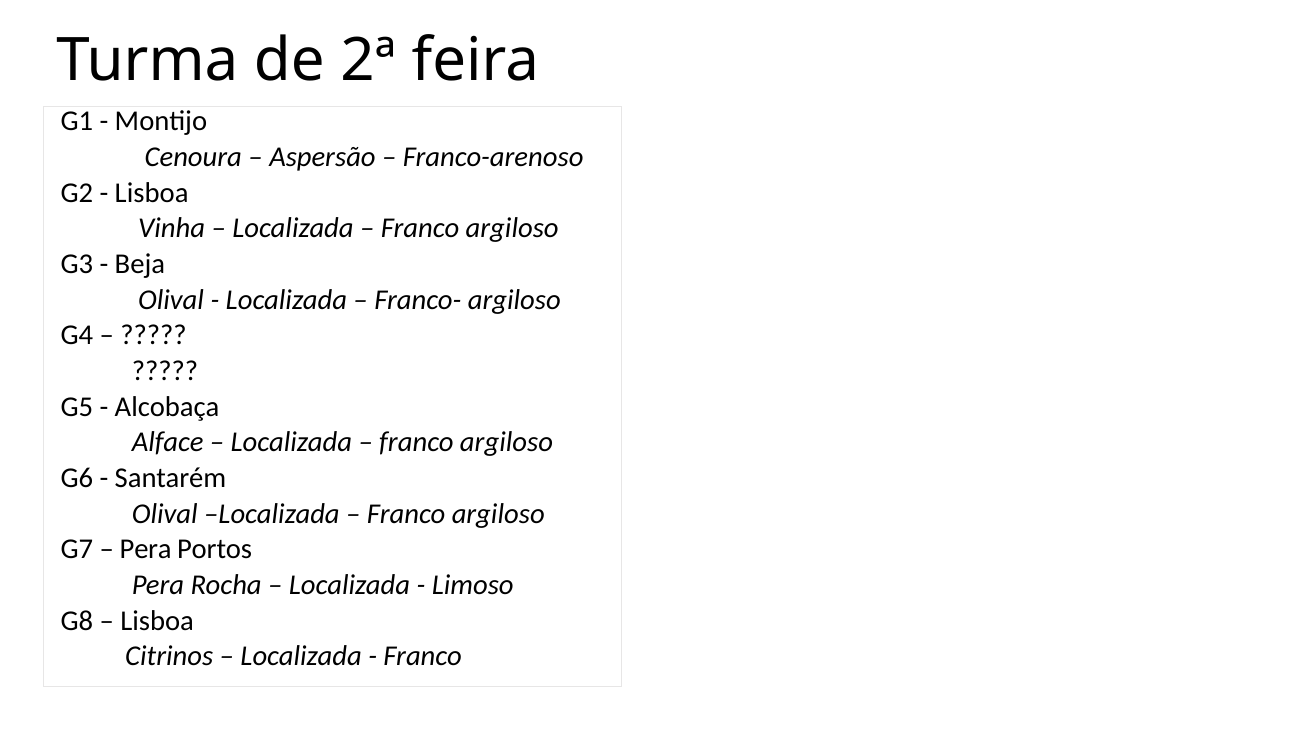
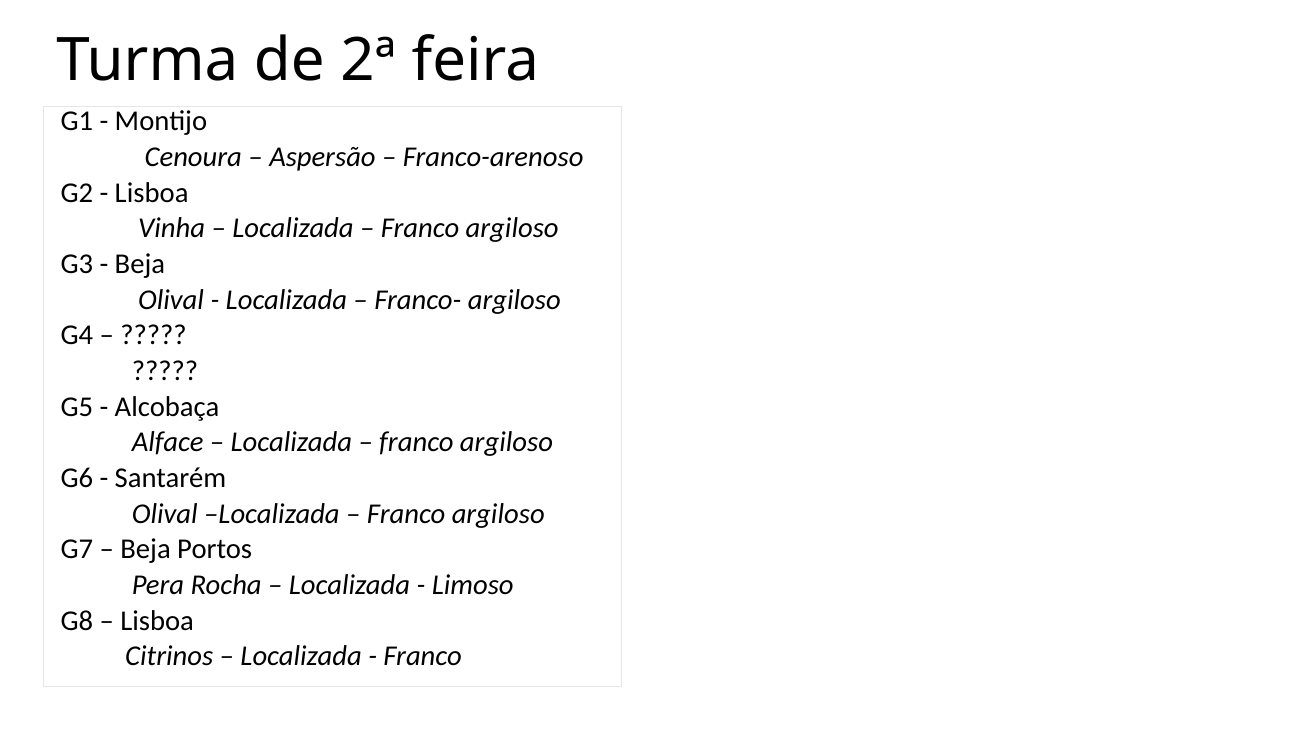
Pera at (146, 549): Pera -> Beja
